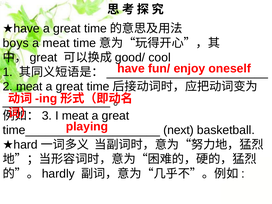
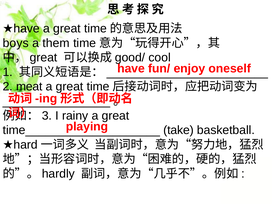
a meat: meat -> them
I meat: meat -> rainy
next: next -> take
